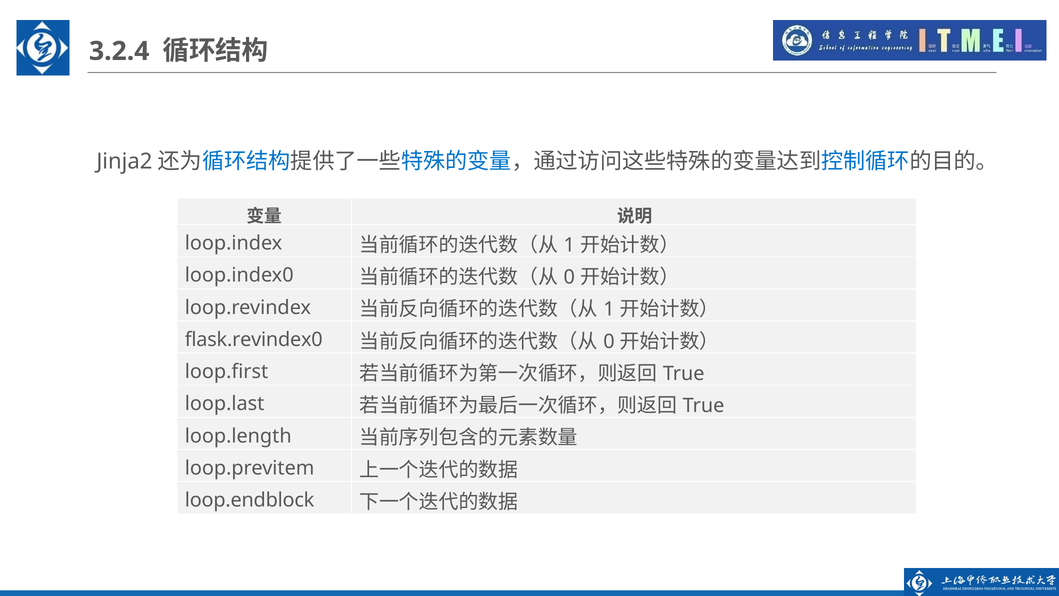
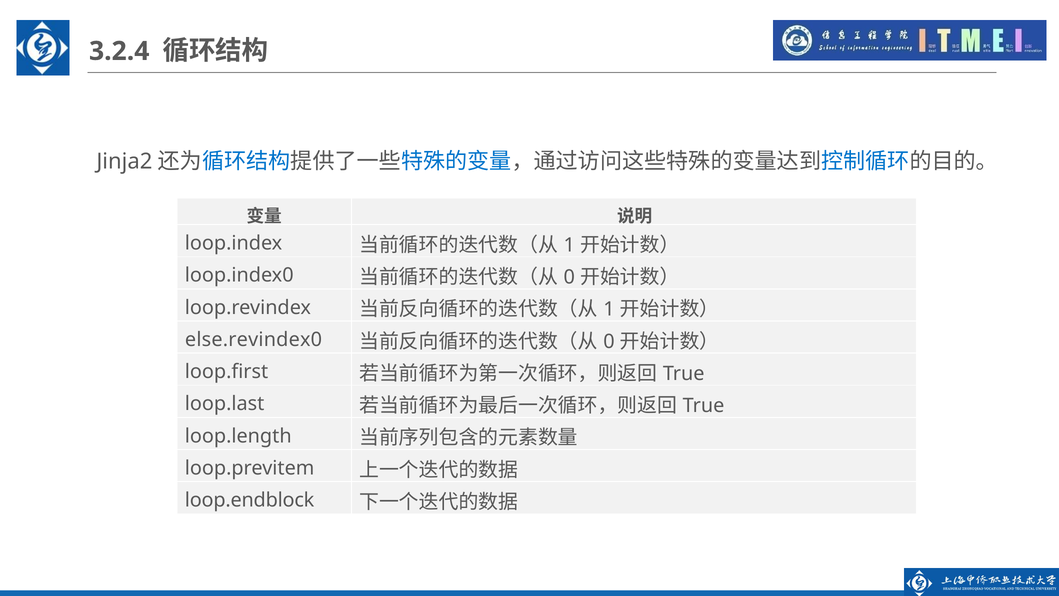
flask.revindex0: flask.revindex0 -> else.revindex0
